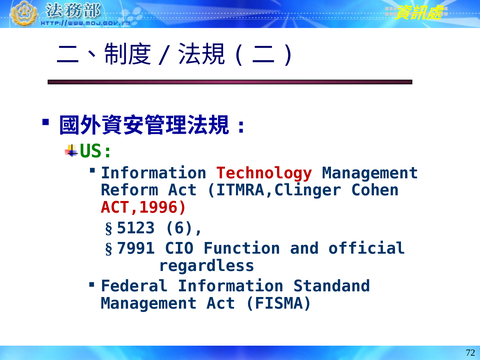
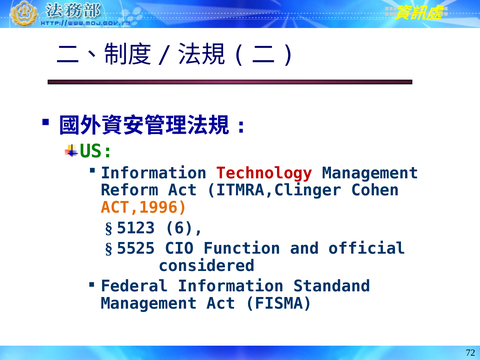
ACT,1996 colour: red -> orange
7991: 7991 -> 5525
regardless: regardless -> considered
